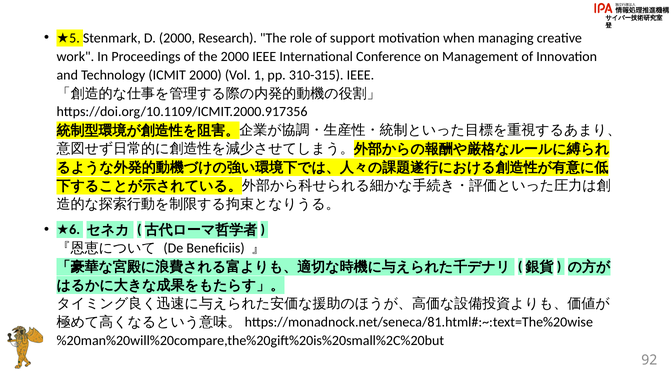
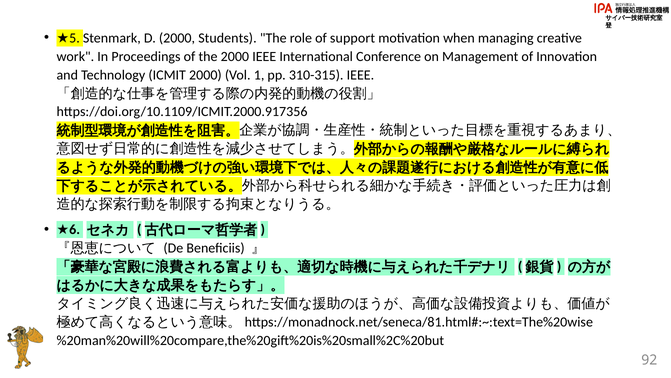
Research: Research -> Students
